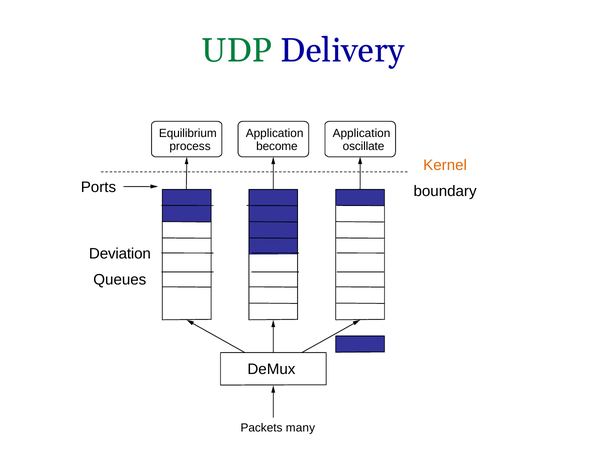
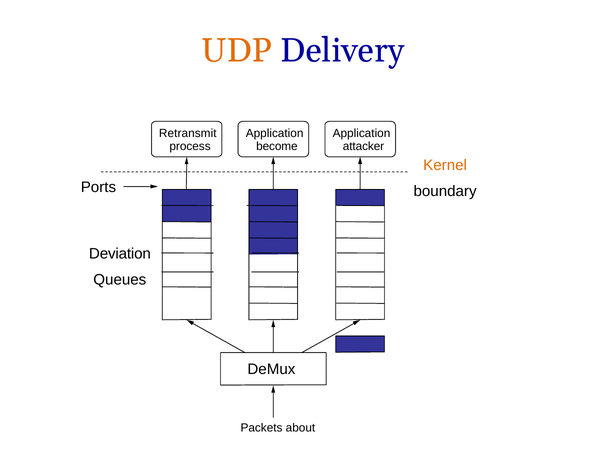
UDP colour: green -> orange
Equilibrium: Equilibrium -> Retransmit
oscillate: oscillate -> attacker
many: many -> about
